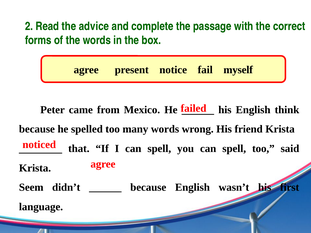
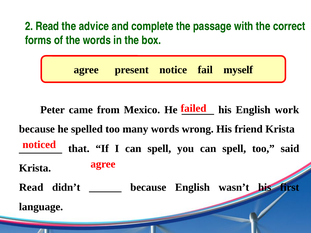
think: think -> work
Seem at (31, 188): Seem -> Read
